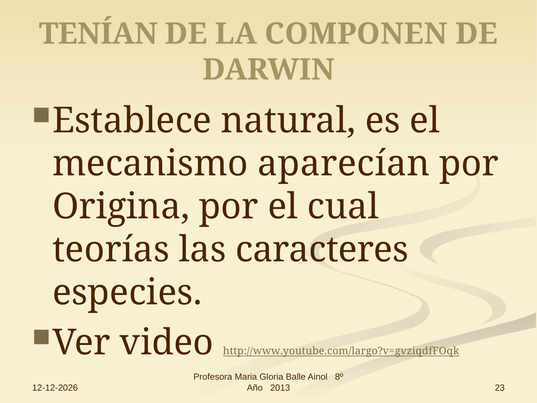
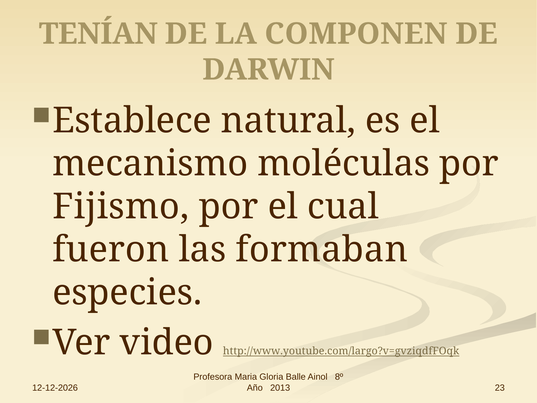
aparecían: aparecían -> moléculas
Origina: Origina -> Fijismo
teorías: teorías -> fueron
caracteres: caracteres -> formaban
